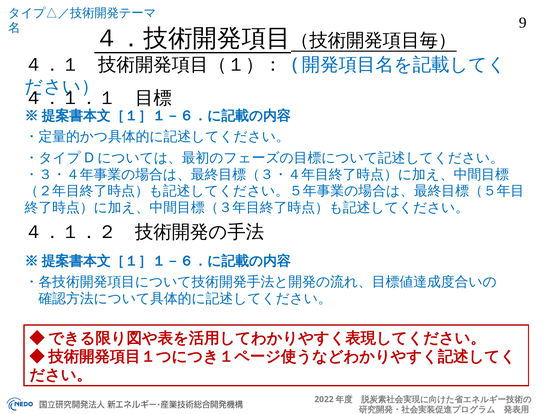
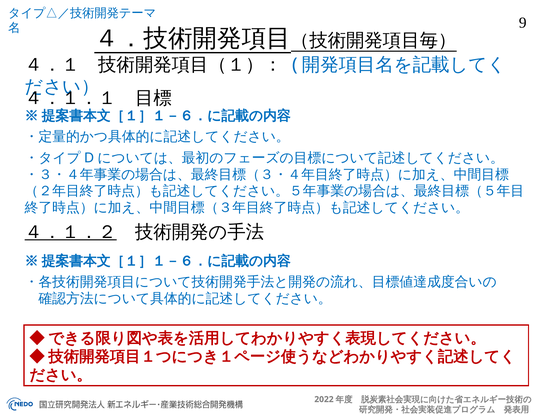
４．１．２ underline: none -> present
